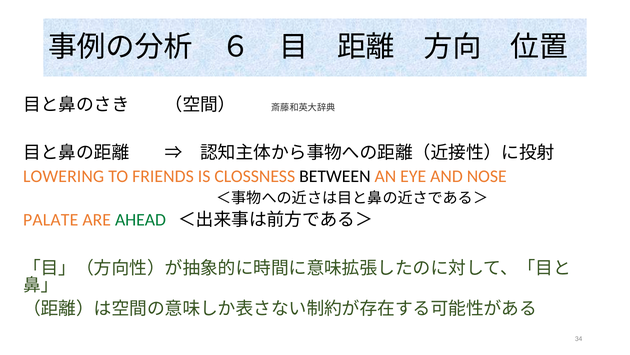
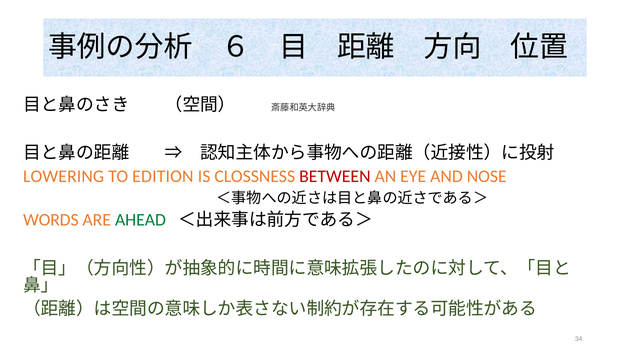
FRIENDS: FRIENDS -> EDITION
BETWEEN colour: black -> red
PALATE: PALATE -> WORDS
